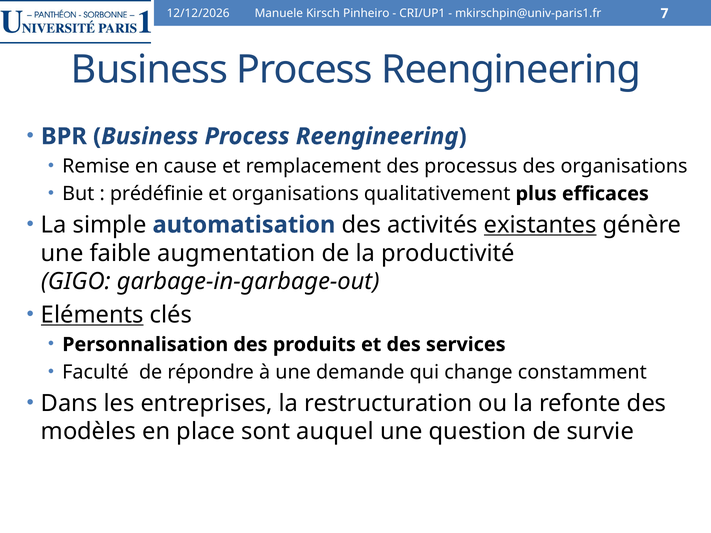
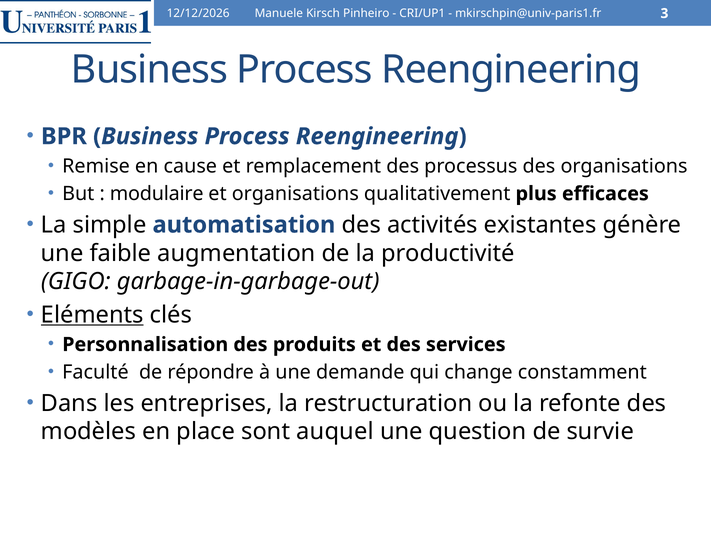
7: 7 -> 3
prédéfinie: prédéfinie -> modulaire
existantes underline: present -> none
